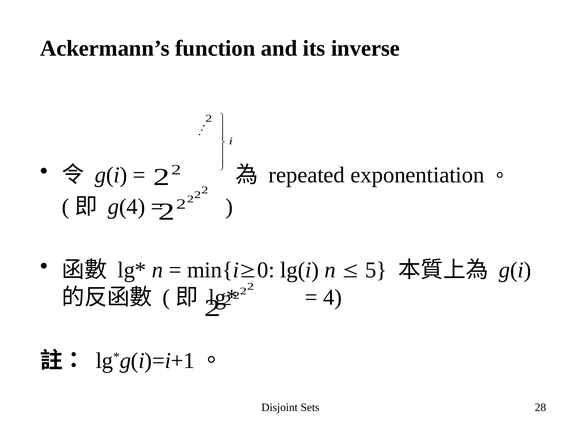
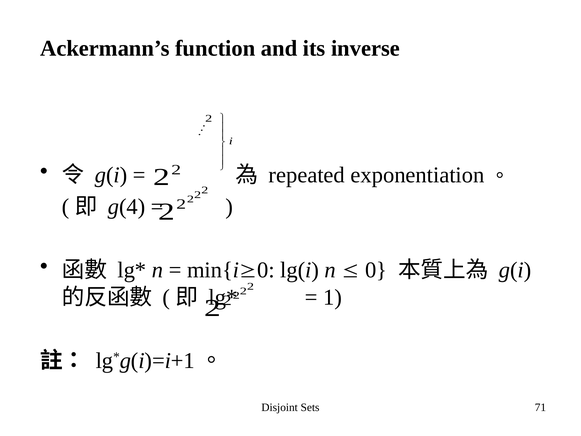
5 at (376, 270): 5 -> 0
4: 4 -> 1
28: 28 -> 71
